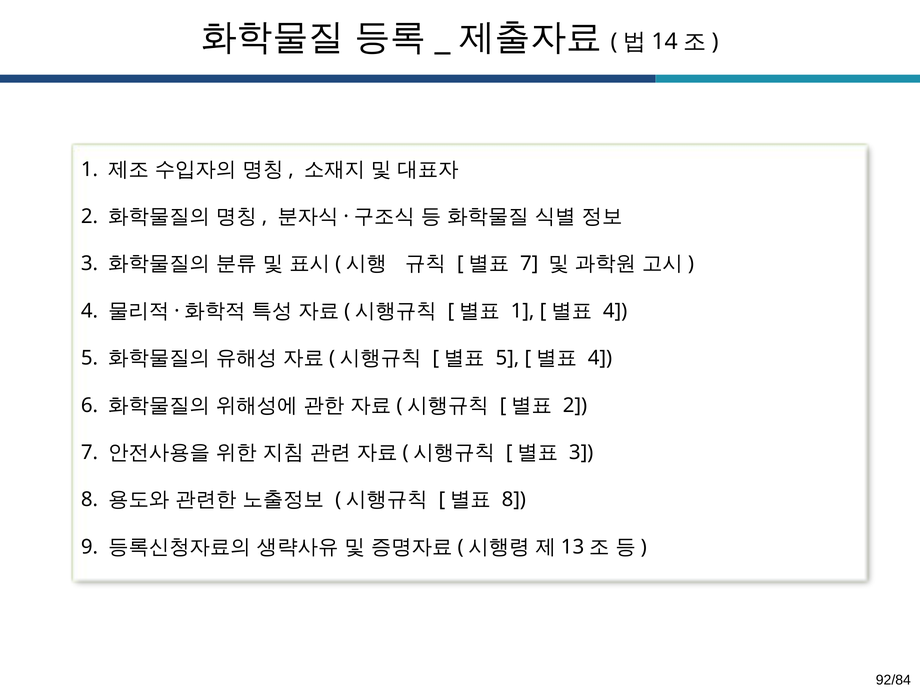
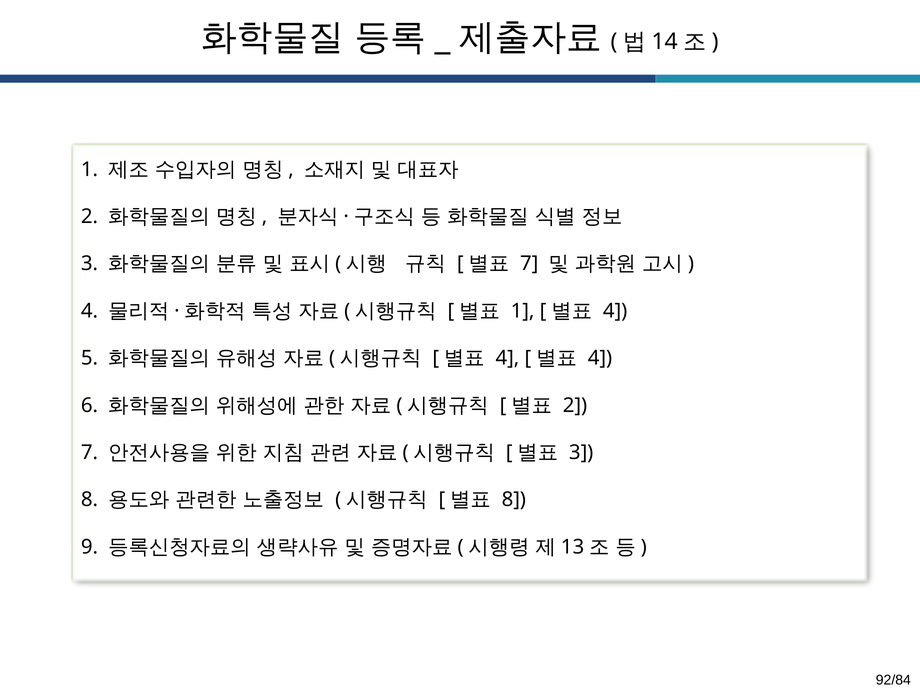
5 at (507, 358): 5 -> 4
